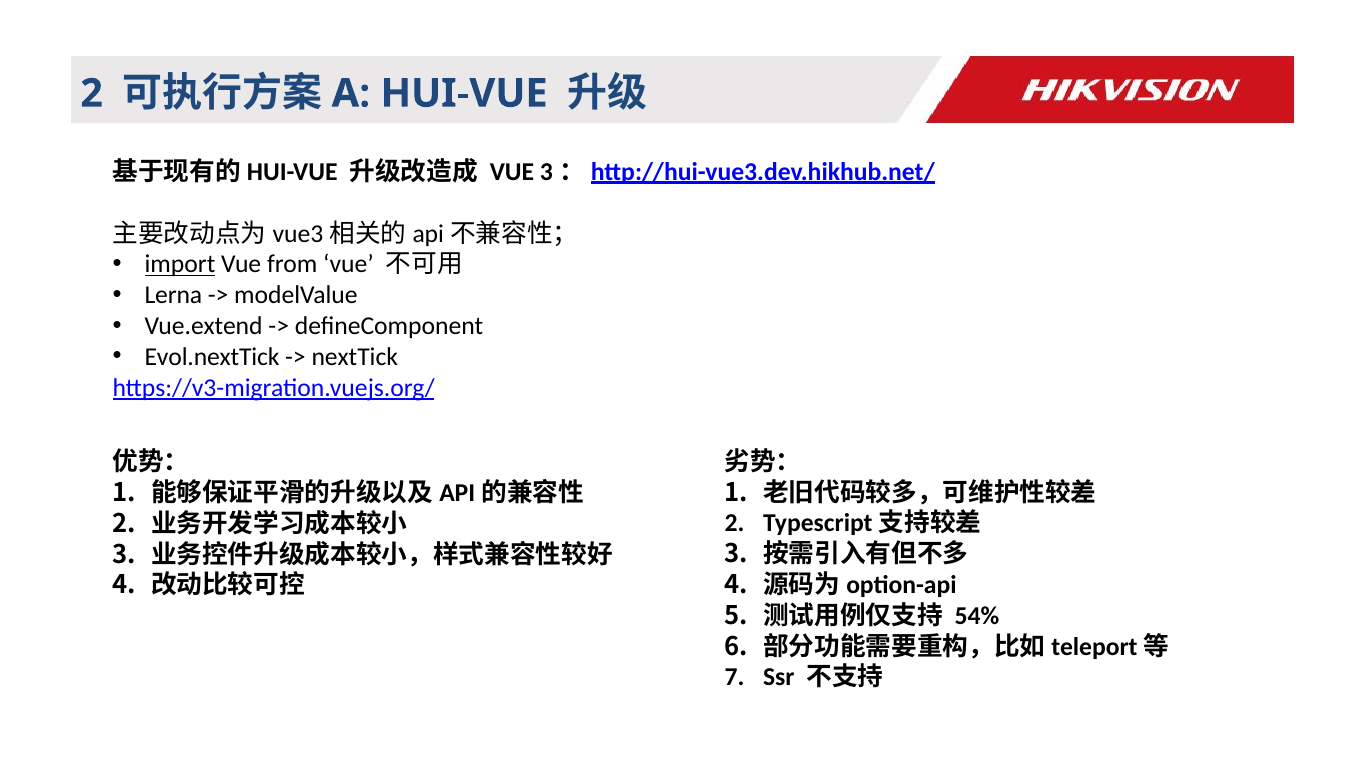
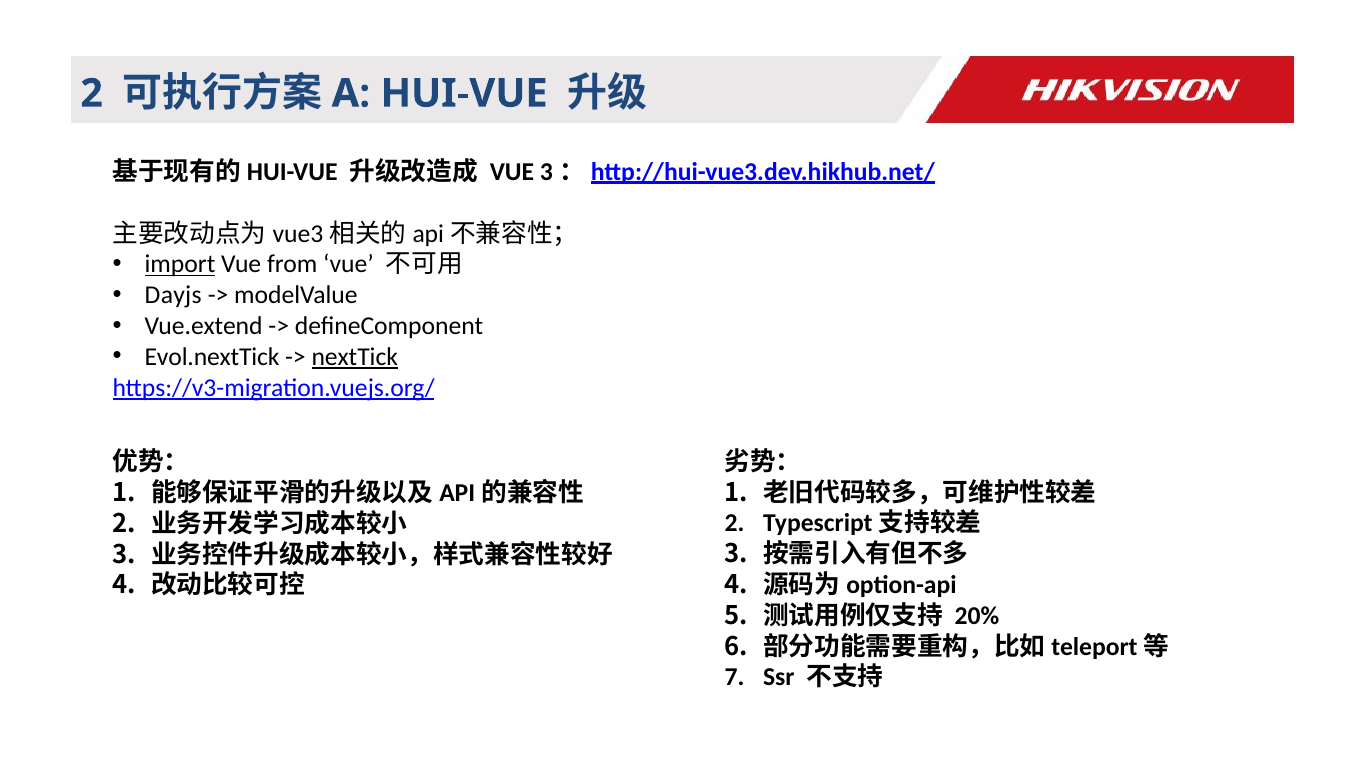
Lerna: Lerna -> Dayjs
nextTick underline: none -> present
54%: 54% -> 20%
